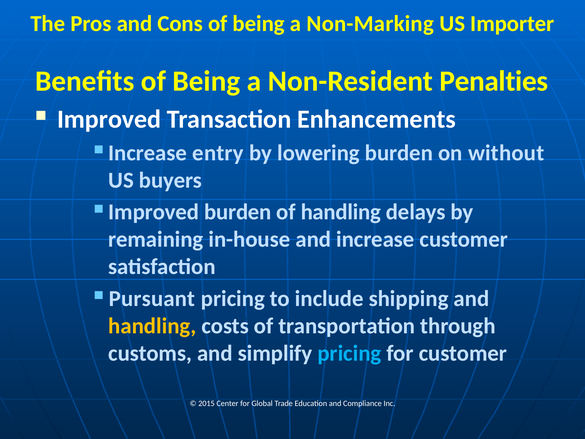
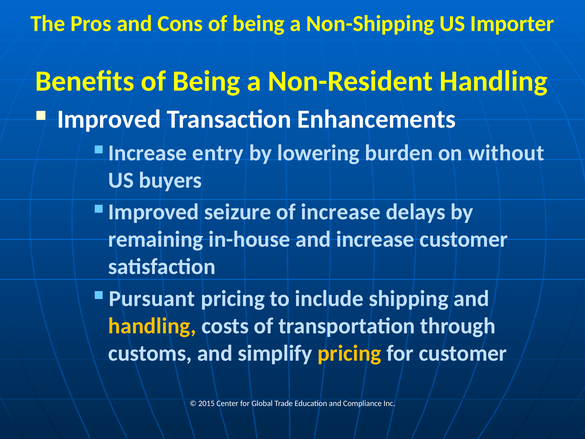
Non-Marking: Non-Marking -> Non-Shipping
Non-Resident Penalties: Penalties -> Handling
Improved burden: burden -> seizure
of handling: handling -> increase
pricing at (349, 353) colour: light blue -> yellow
